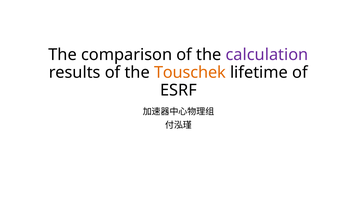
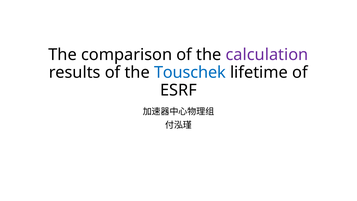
Touschek colour: orange -> blue
